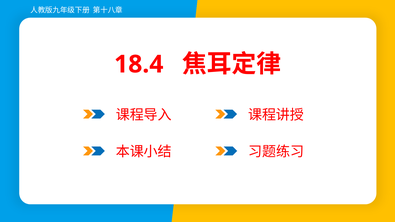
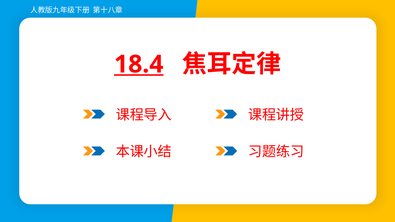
18.4 underline: none -> present
